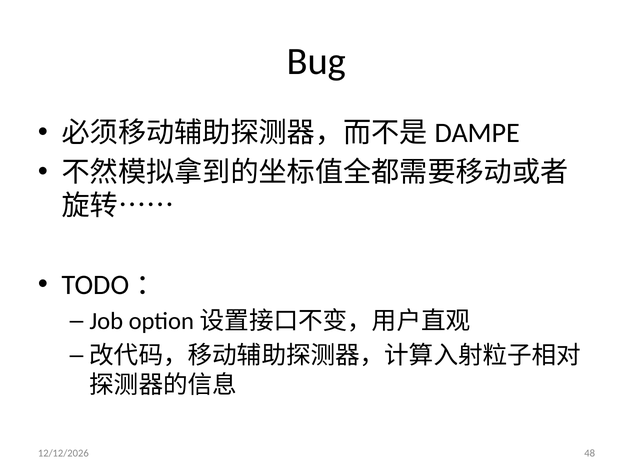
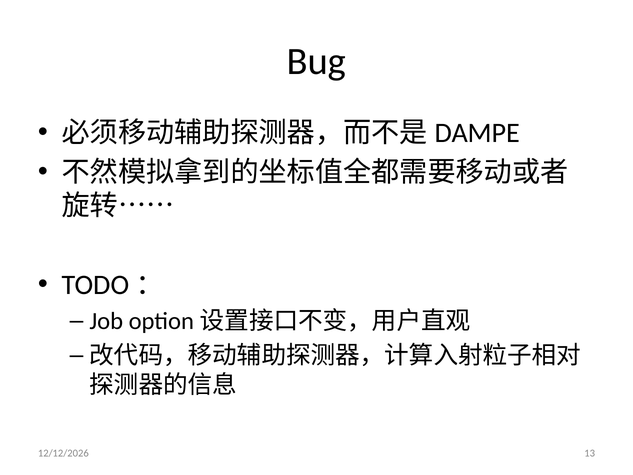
48: 48 -> 13
